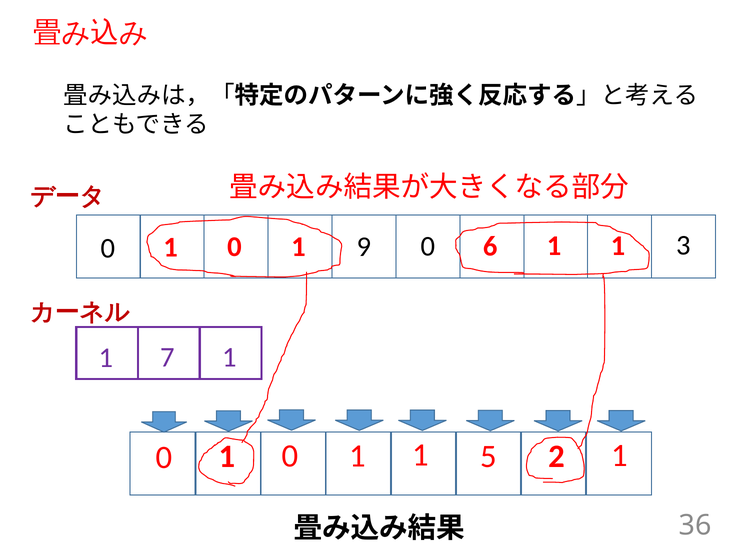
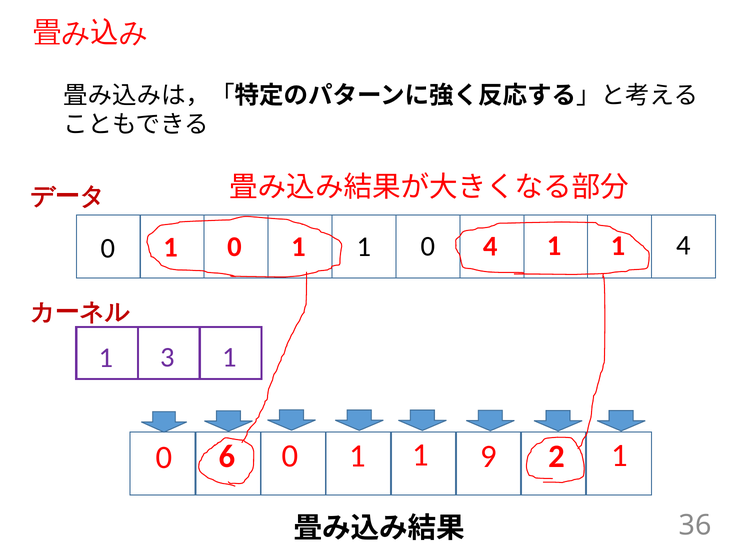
1 0 1 9: 9 -> 1
0 6: 6 -> 4
1 3: 3 -> 4
7: 7 -> 3
1 at (227, 457): 1 -> 6
5: 5 -> 9
